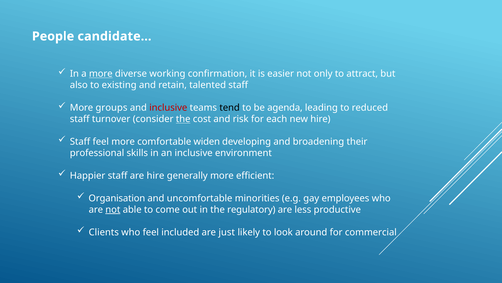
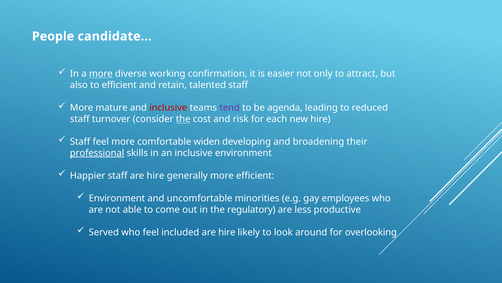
to existing: existing -> efficient
groups: groups -> mature
tend colour: black -> purple
professional underline: none -> present
Organisation at (117, 198): Organisation -> Environment
not at (113, 209) underline: present -> none
Clients: Clients -> Served
included are just: just -> hire
commercial: commercial -> overlooking
